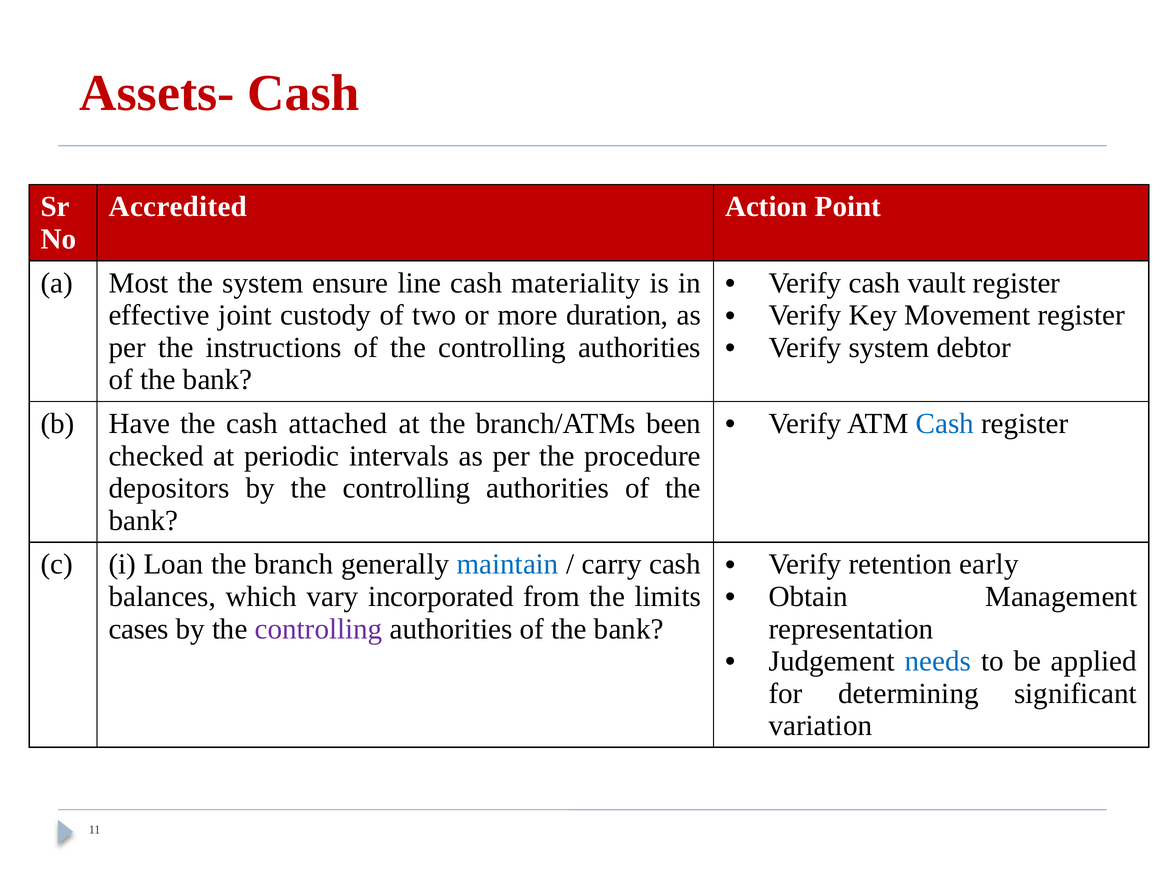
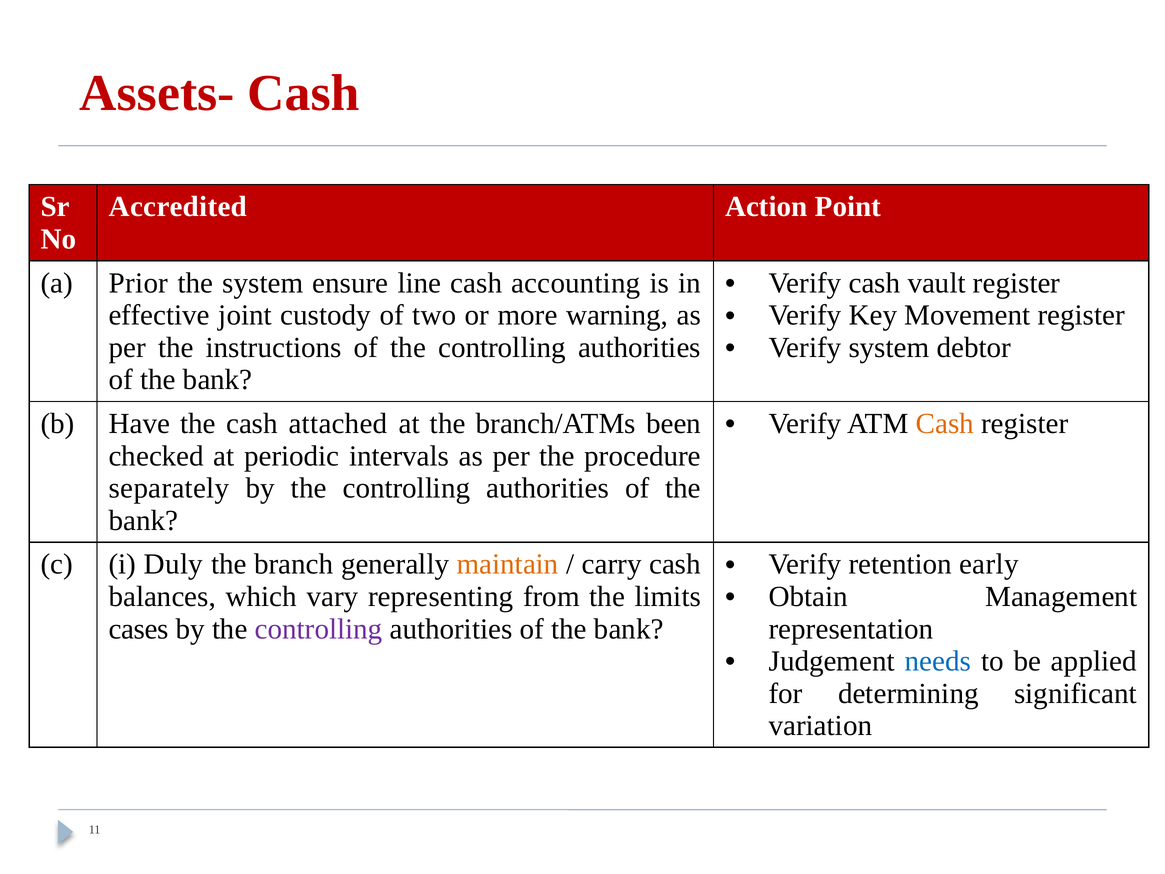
Most: Most -> Prior
materiality: materiality -> accounting
duration: duration -> warning
Cash at (945, 424) colour: blue -> orange
depositors: depositors -> separately
Loan: Loan -> Duly
maintain colour: blue -> orange
incorporated: incorporated -> representing
